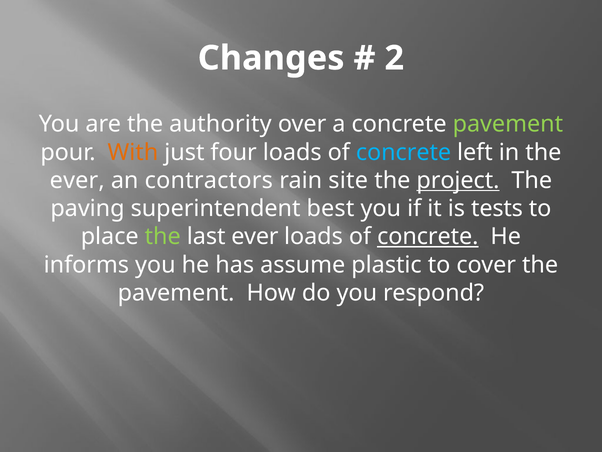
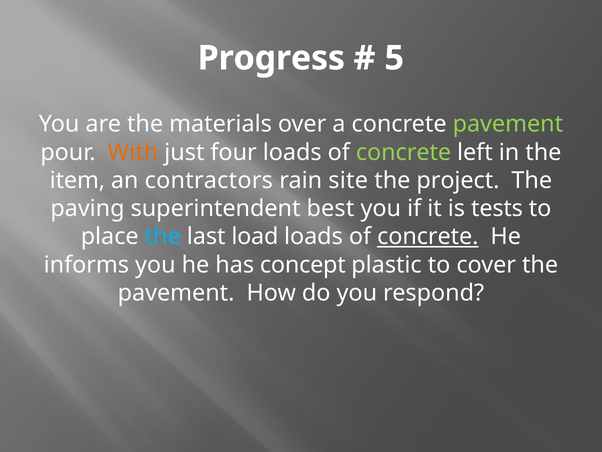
Changes: Changes -> Progress
2: 2 -> 5
authority: authority -> materials
concrete at (404, 152) colour: light blue -> light green
ever at (77, 180): ever -> item
project underline: present -> none
the at (163, 236) colour: light green -> light blue
last ever: ever -> load
assume: assume -> concept
